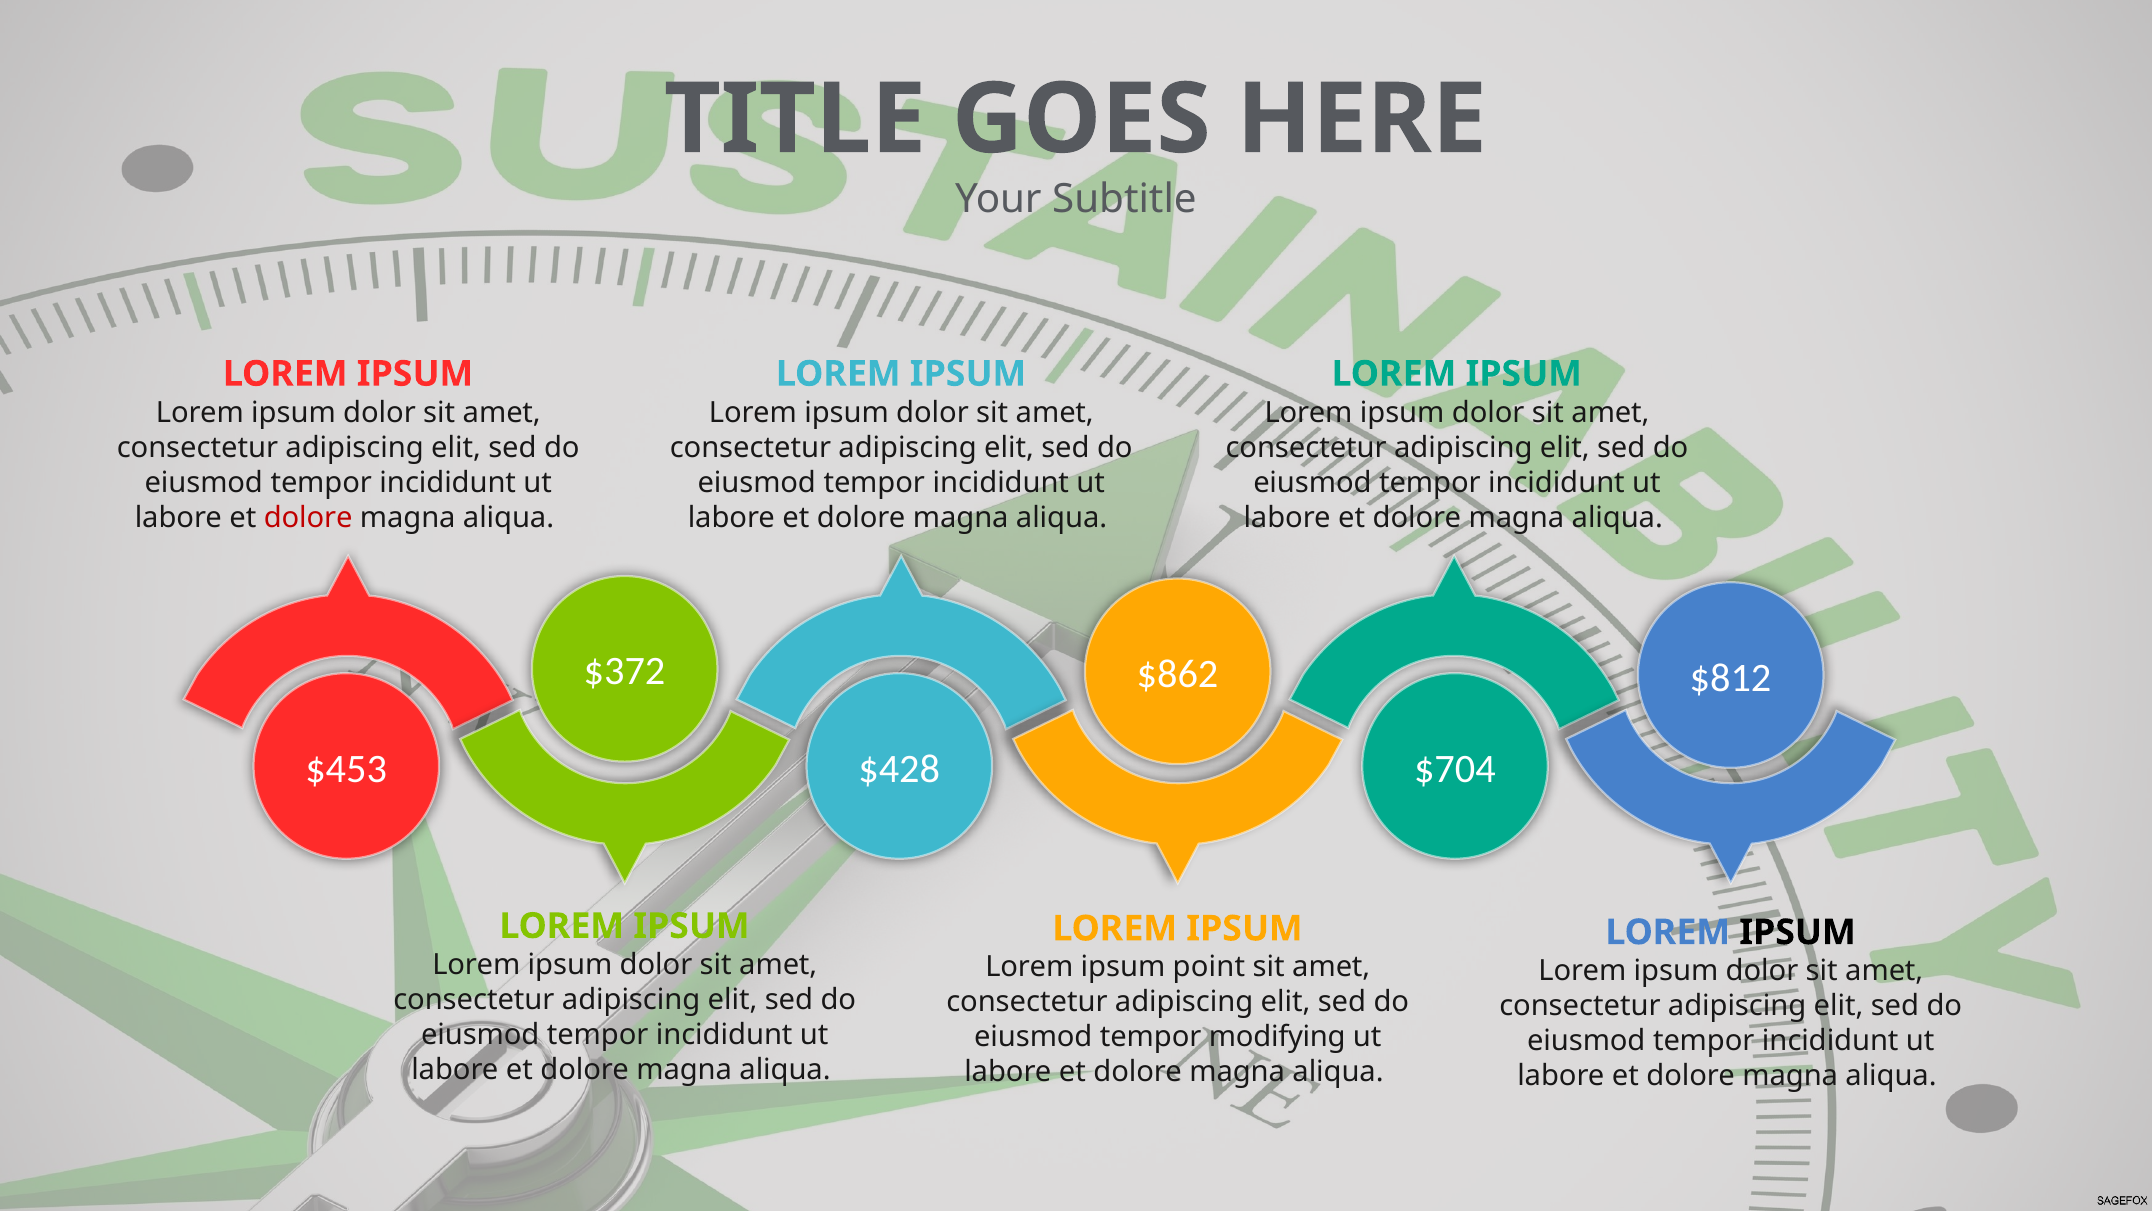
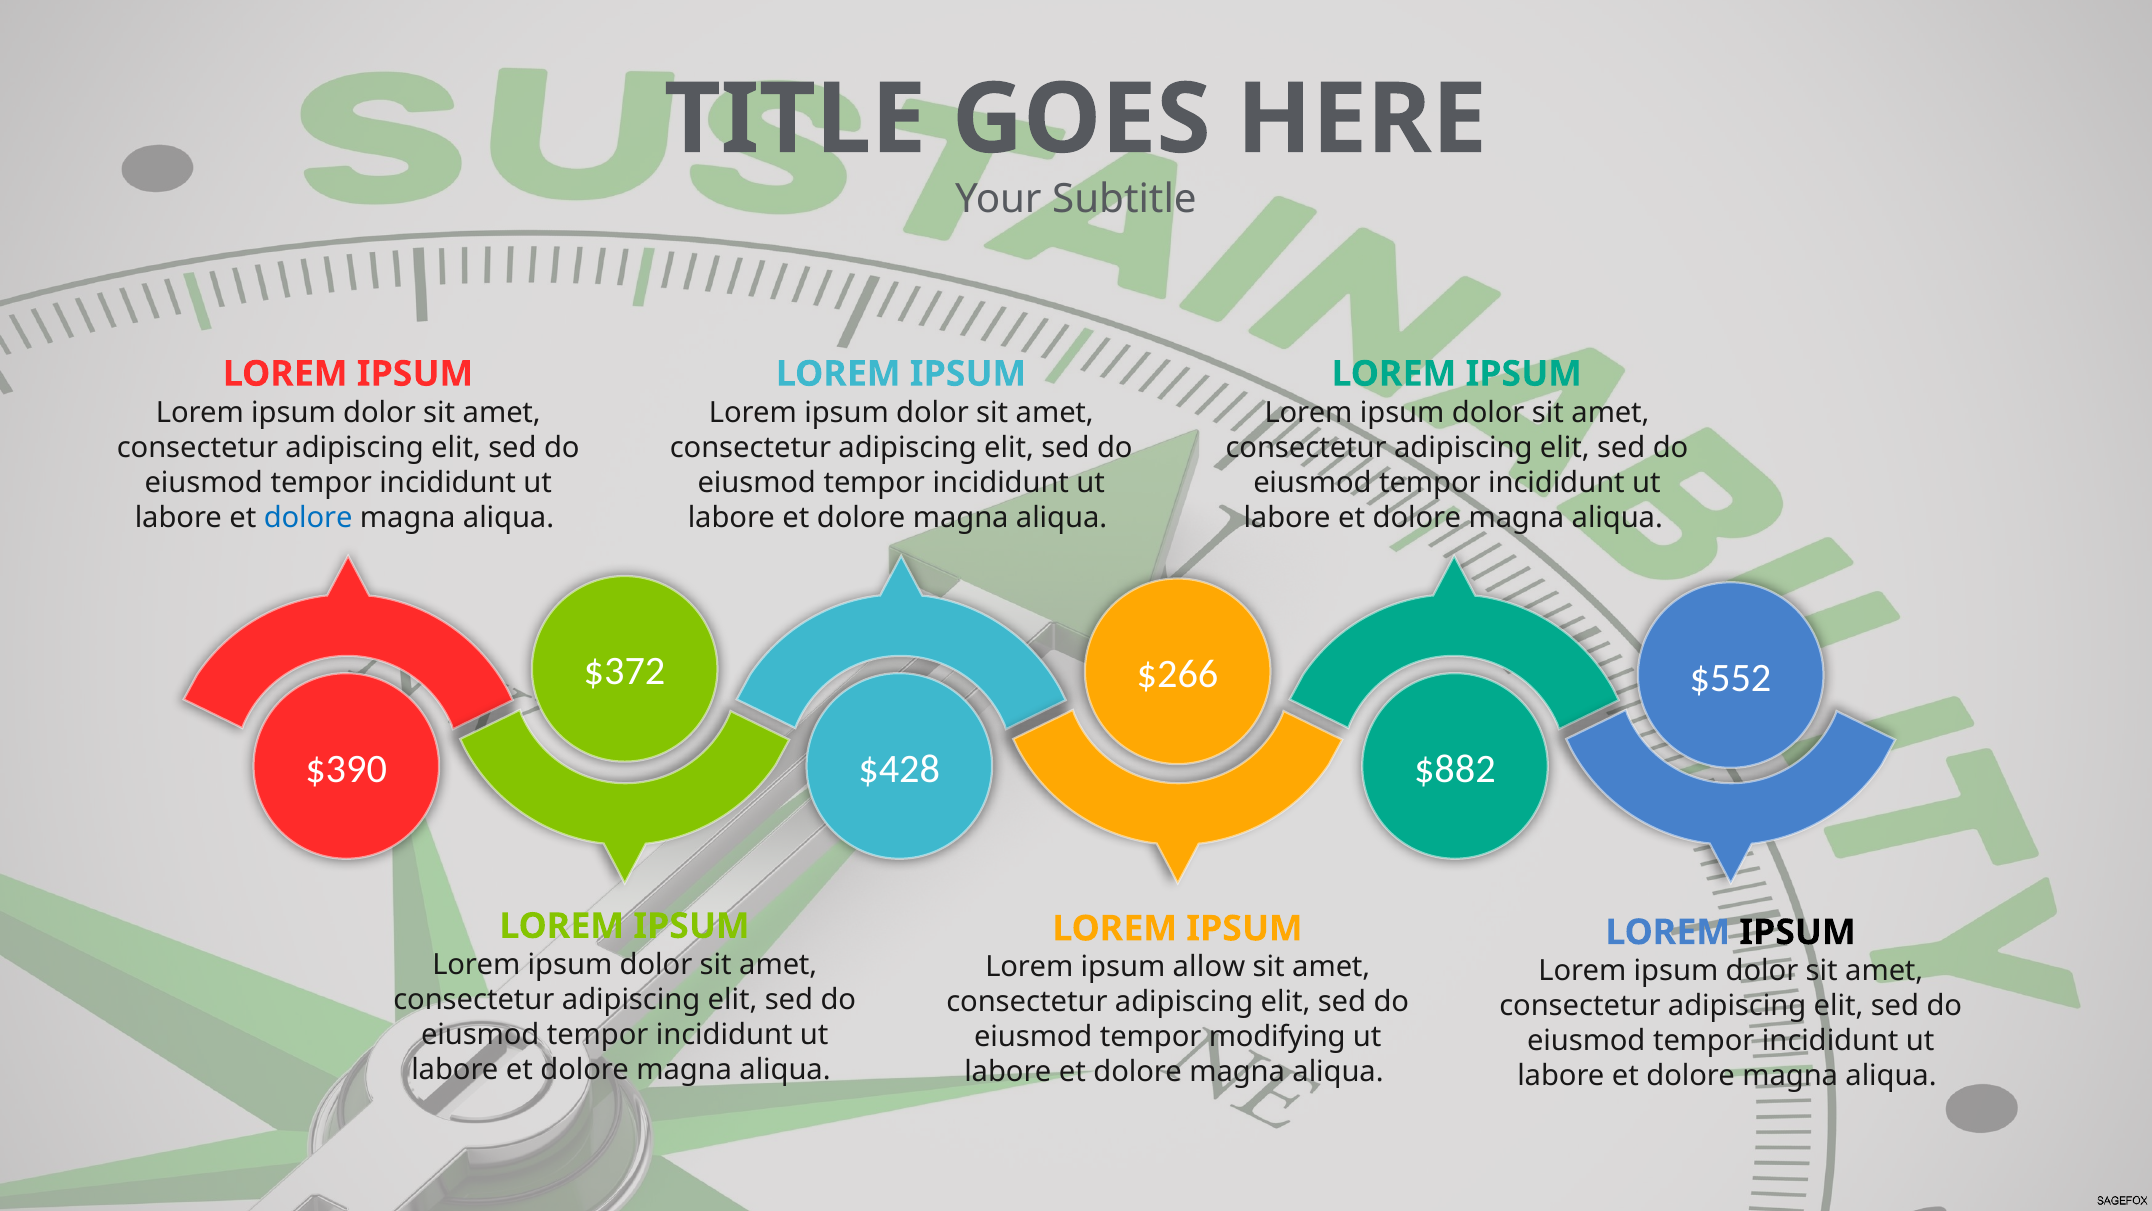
dolore at (308, 517) colour: red -> blue
$862: $862 -> $266
$812: $812 -> $552
$453: $453 -> $390
$704: $704 -> $882
point: point -> allow
